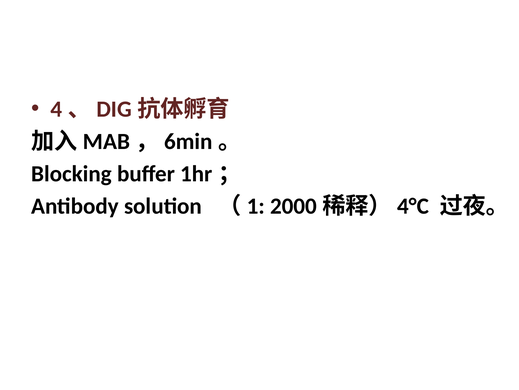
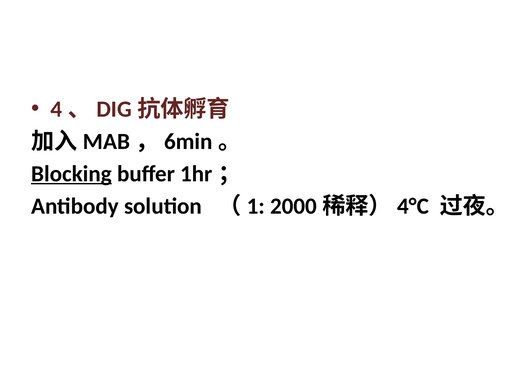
Blocking underline: none -> present
